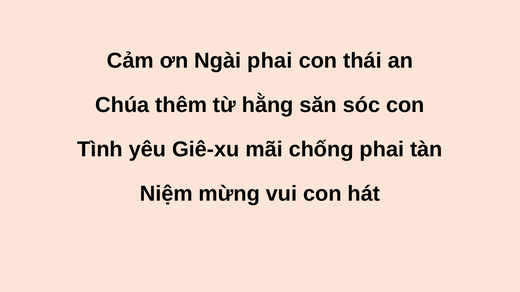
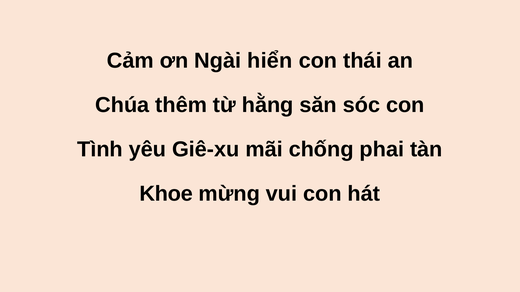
Ngài phai: phai -> hiển
Niệm: Niệm -> Khoe
